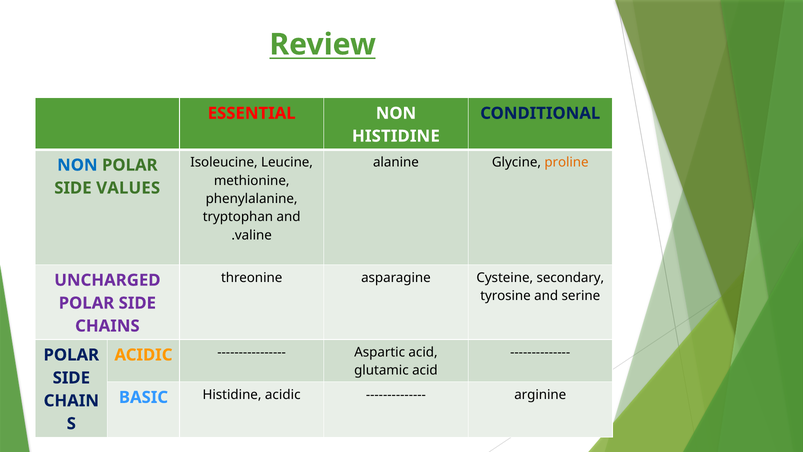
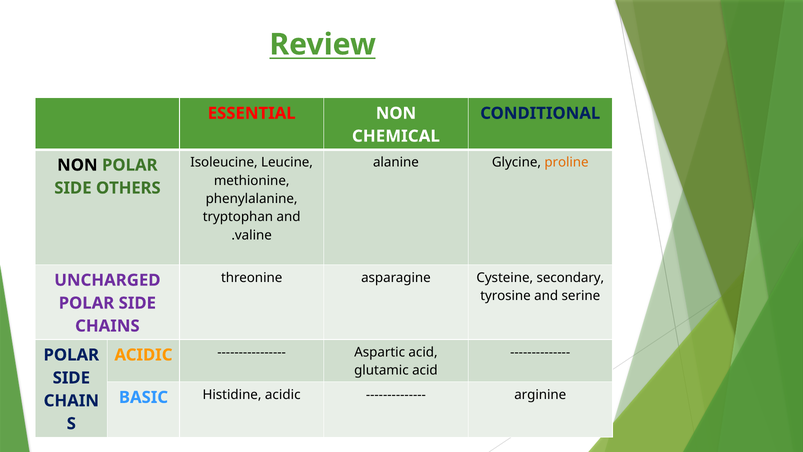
HISTIDINE at (396, 136): HISTIDINE -> CHEMICAL
NON at (77, 165) colour: blue -> black
VALUES: VALUES -> OTHERS
